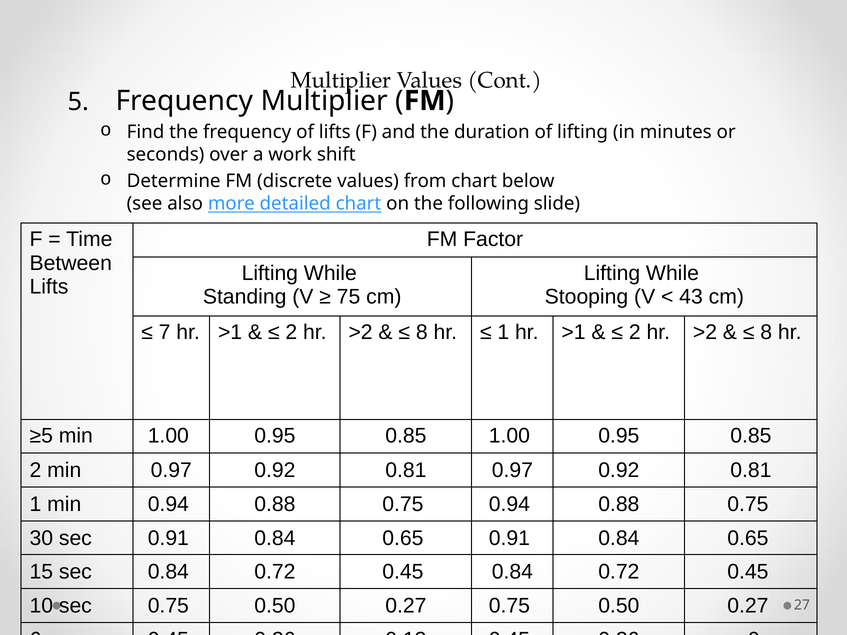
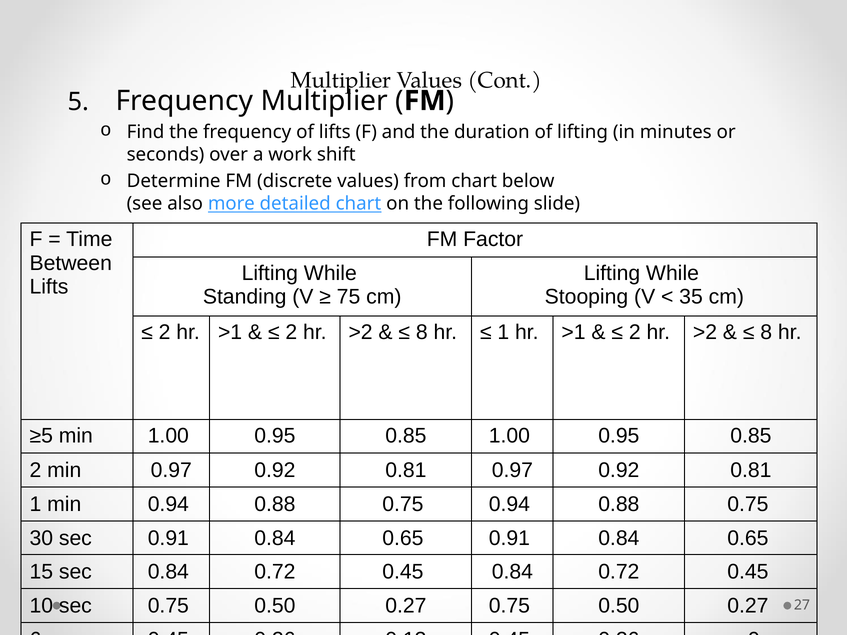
43: 43 -> 35
7 at (165, 333): 7 -> 2
